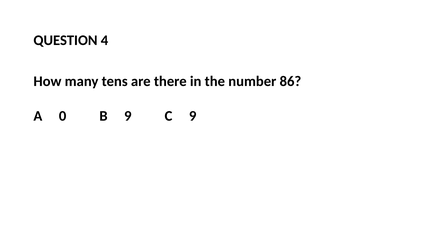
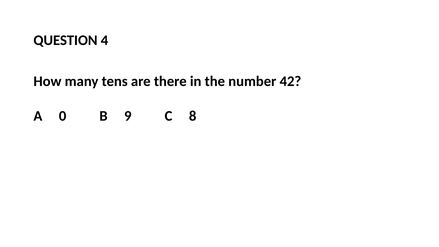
86: 86 -> 42
C 9: 9 -> 8
